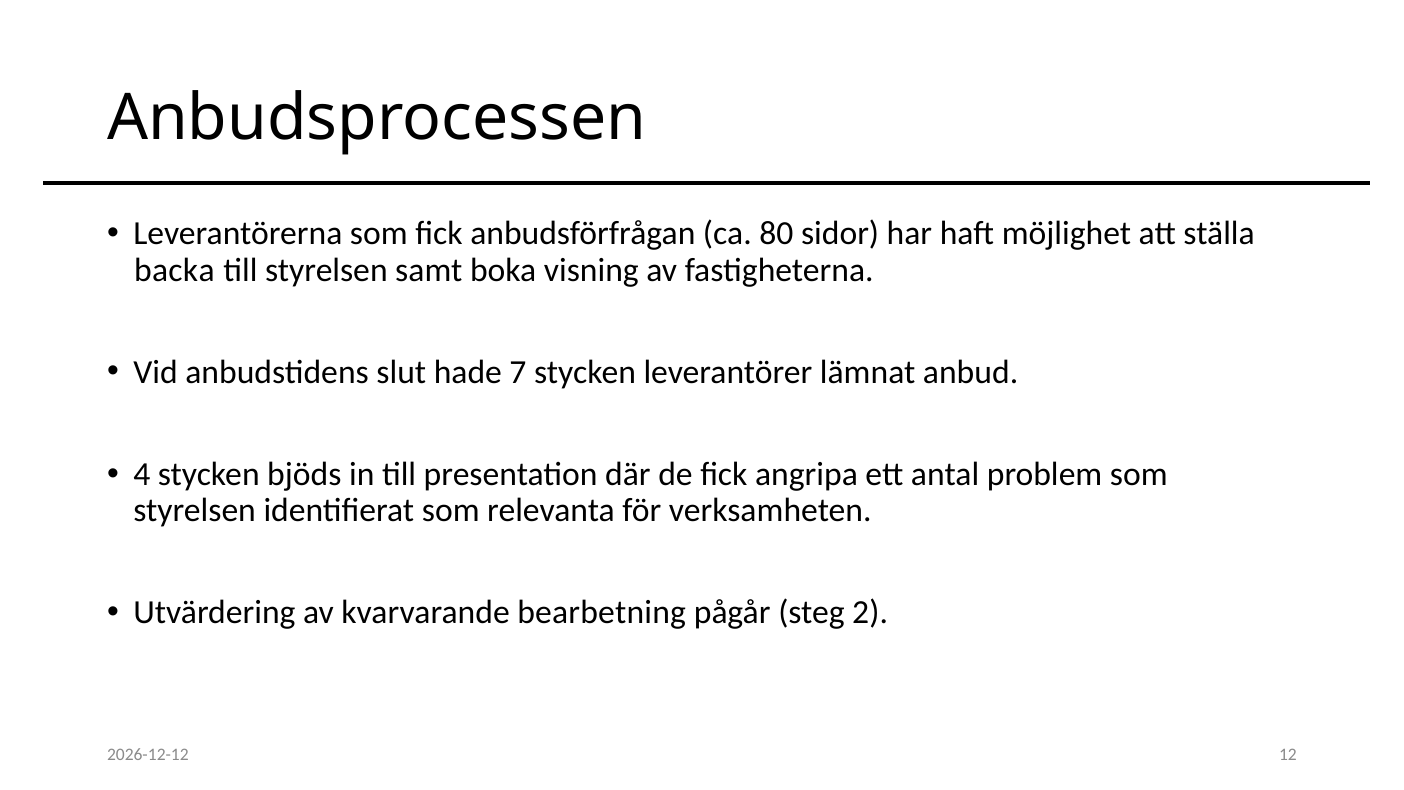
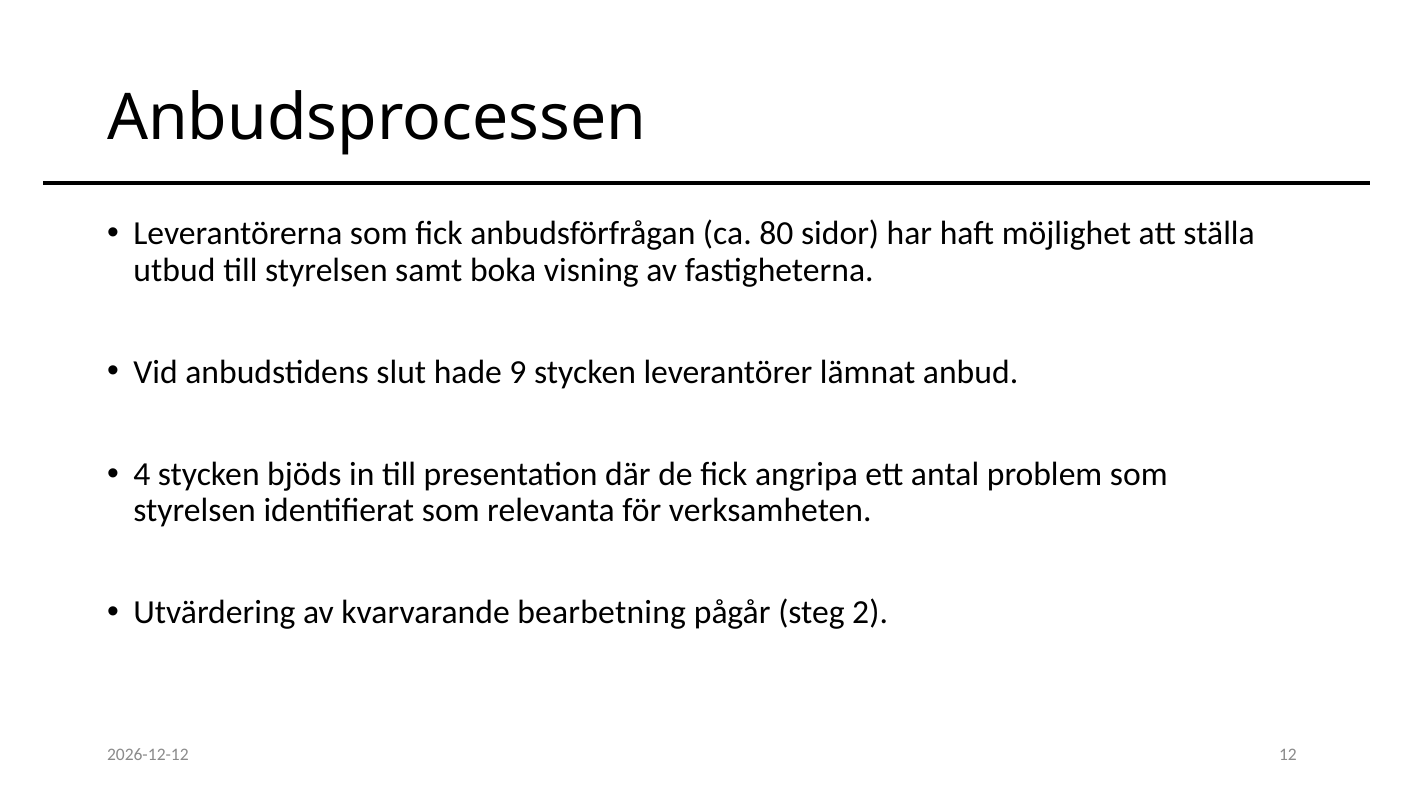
backa: backa -> utbud
7: 7 -> 9
